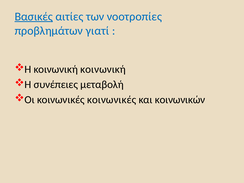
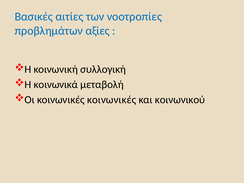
Βασικές underline: present -> none
γιατί: γιατί -> αξίες
κοινωνική κοινωνική: κοινωνική -> συλλογική
συνέπειες: συνέπειες -> κοινωνικά
κοινωνικών: κοινωνικών -> κοινωνικού
